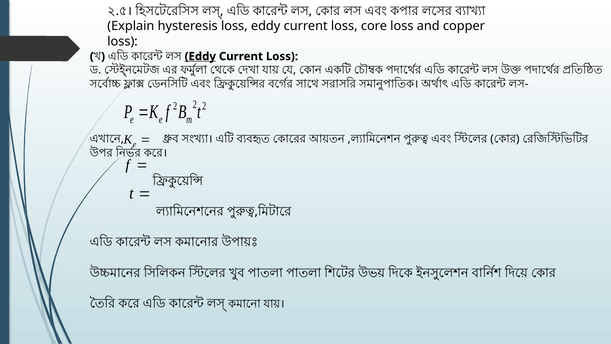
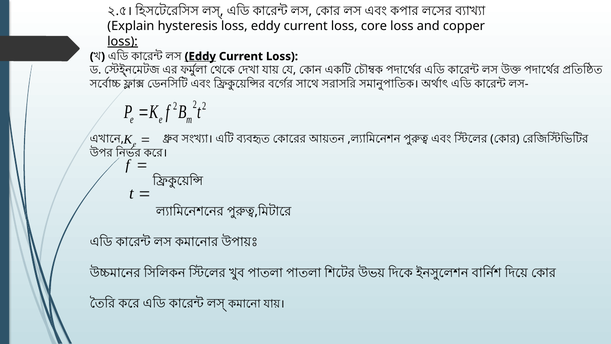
loss at (123, 41) underline: none -> present
